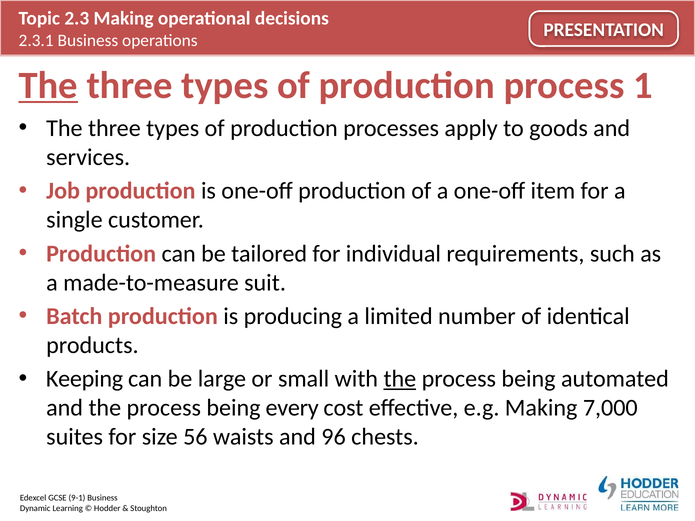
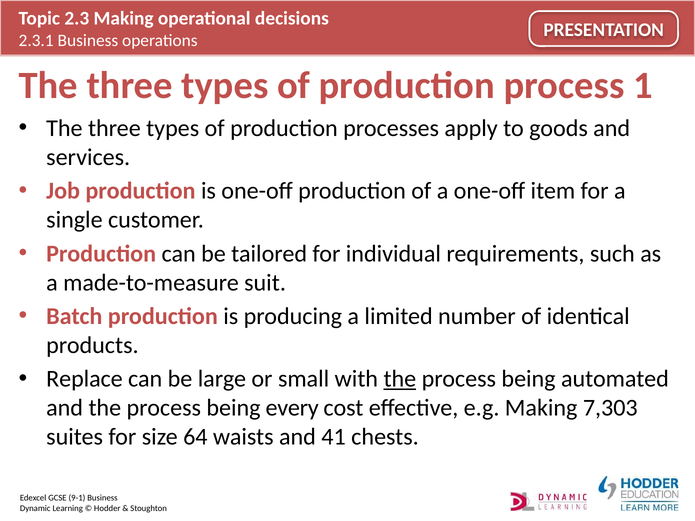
The at (48, 85) underline: present -> none
Keeping: Keeping -> Replace
7,000: 7,000 -> 7,303
56: 56 -> 64
96: 96 -> 41
